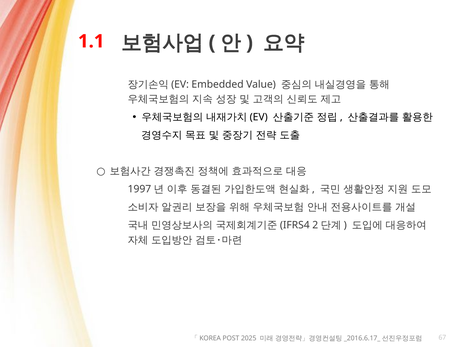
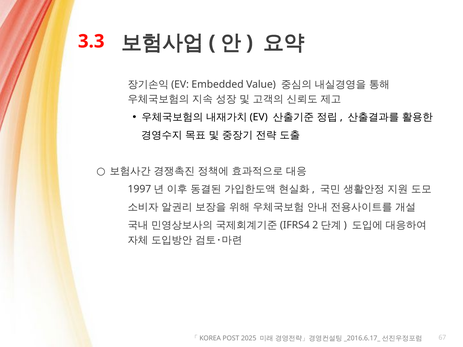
1.1: 1.1 -> 3.3
